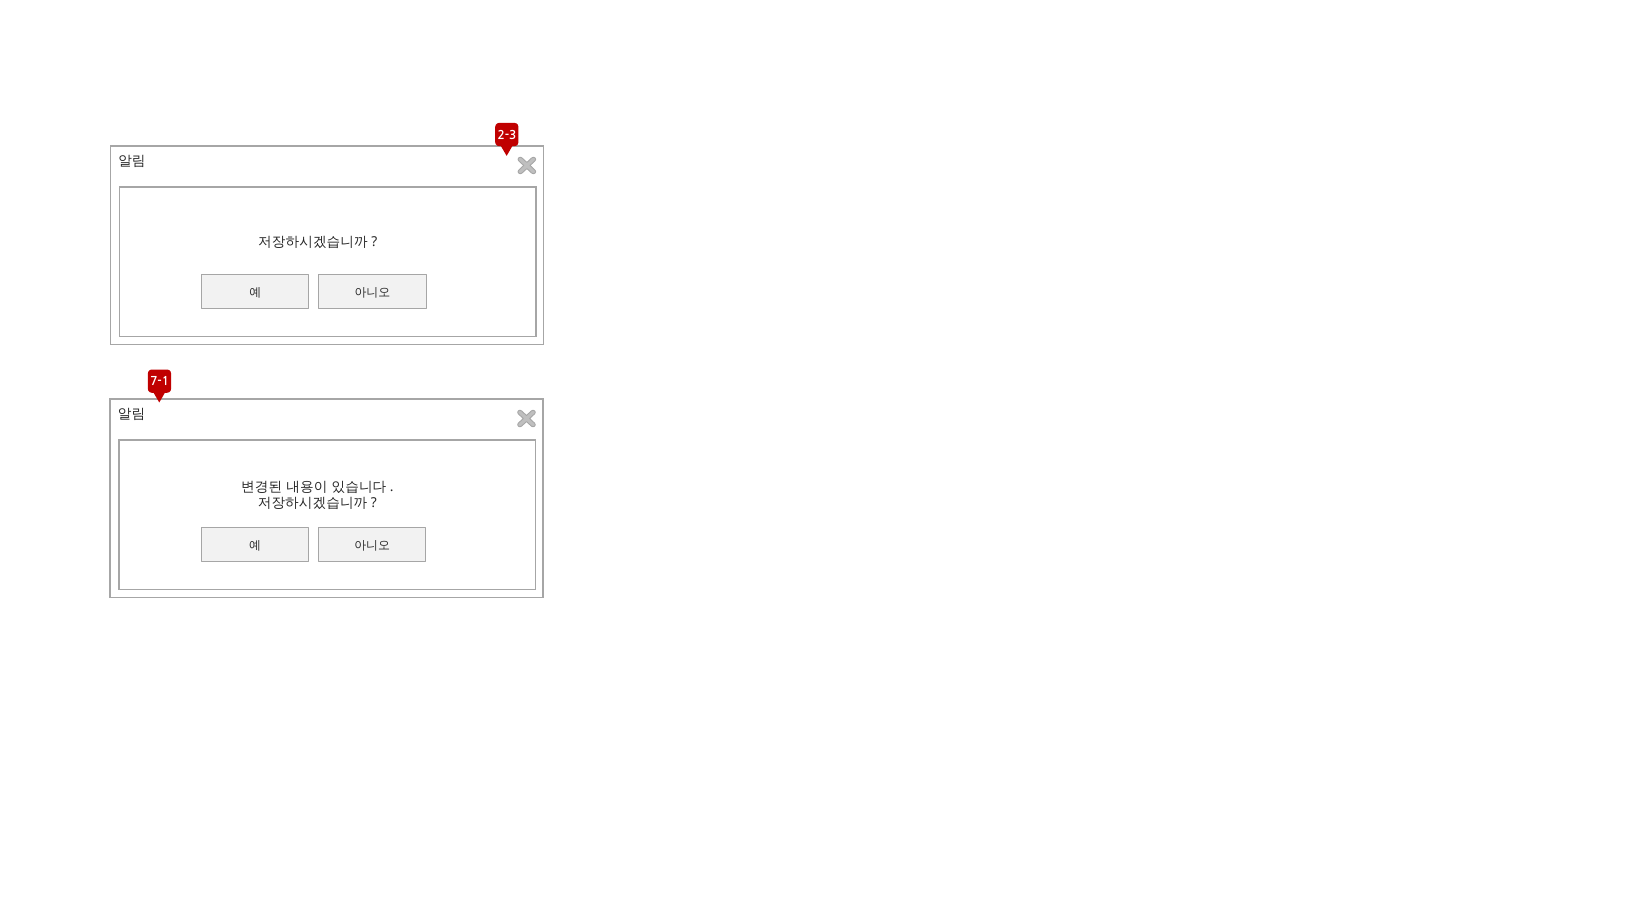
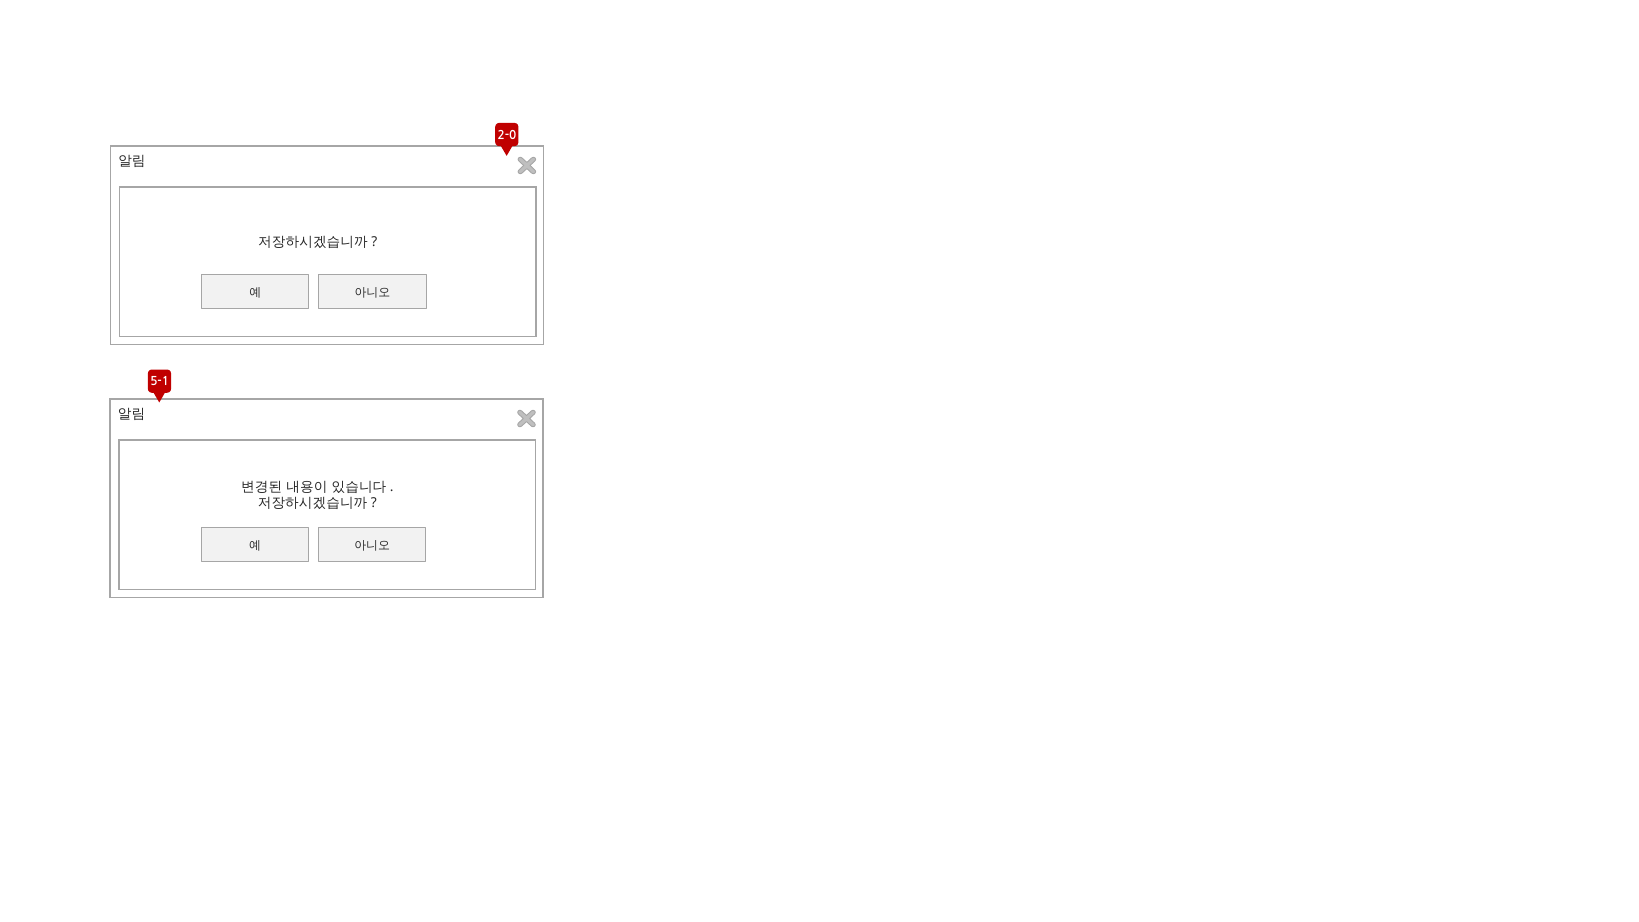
2-3: 2-3 -> 2-0
7-1: 7-1 -> 5-1
